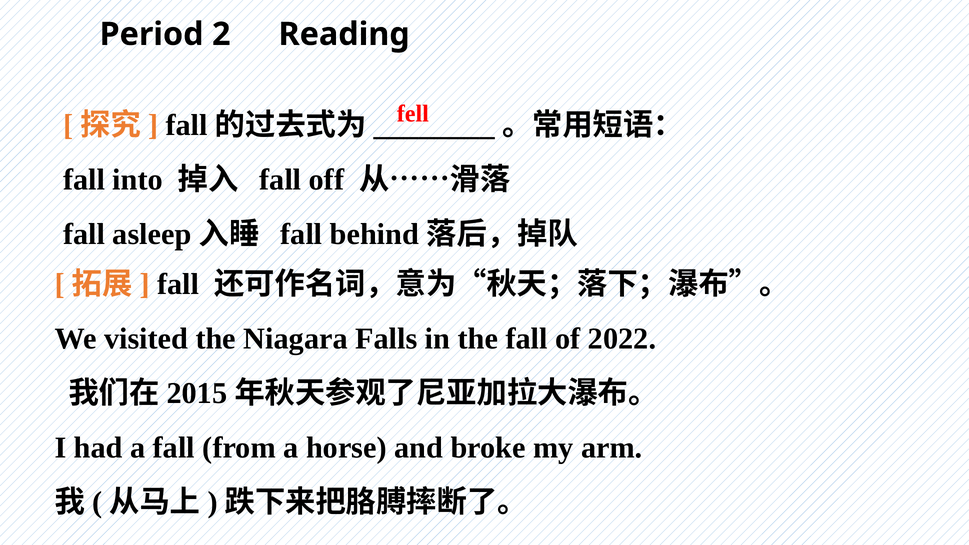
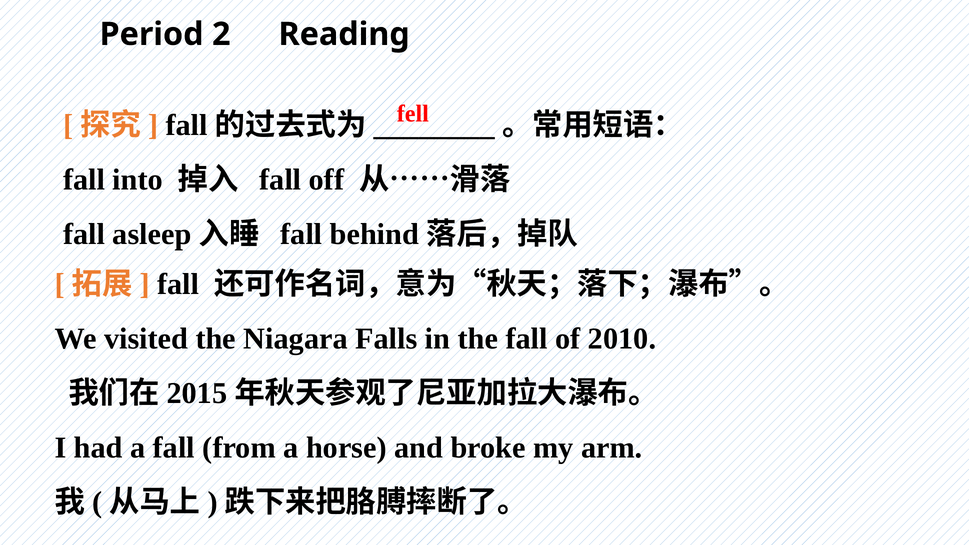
2022: 2022 -> 2010
